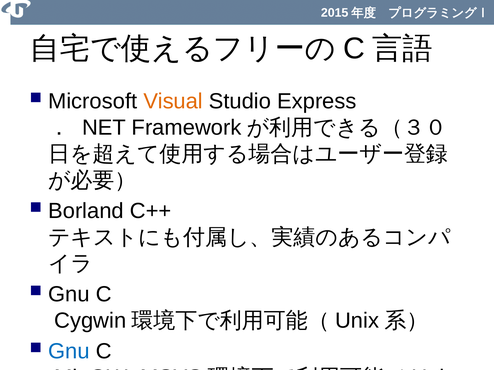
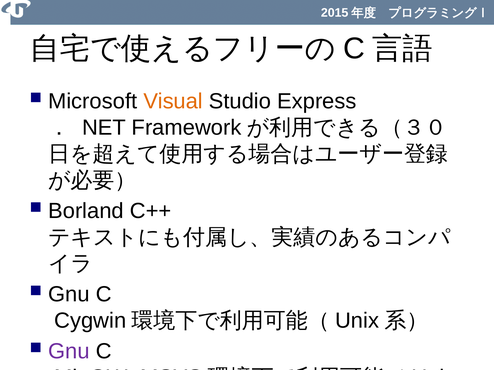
Gnu at (69, 352) colour: blue -> purple
